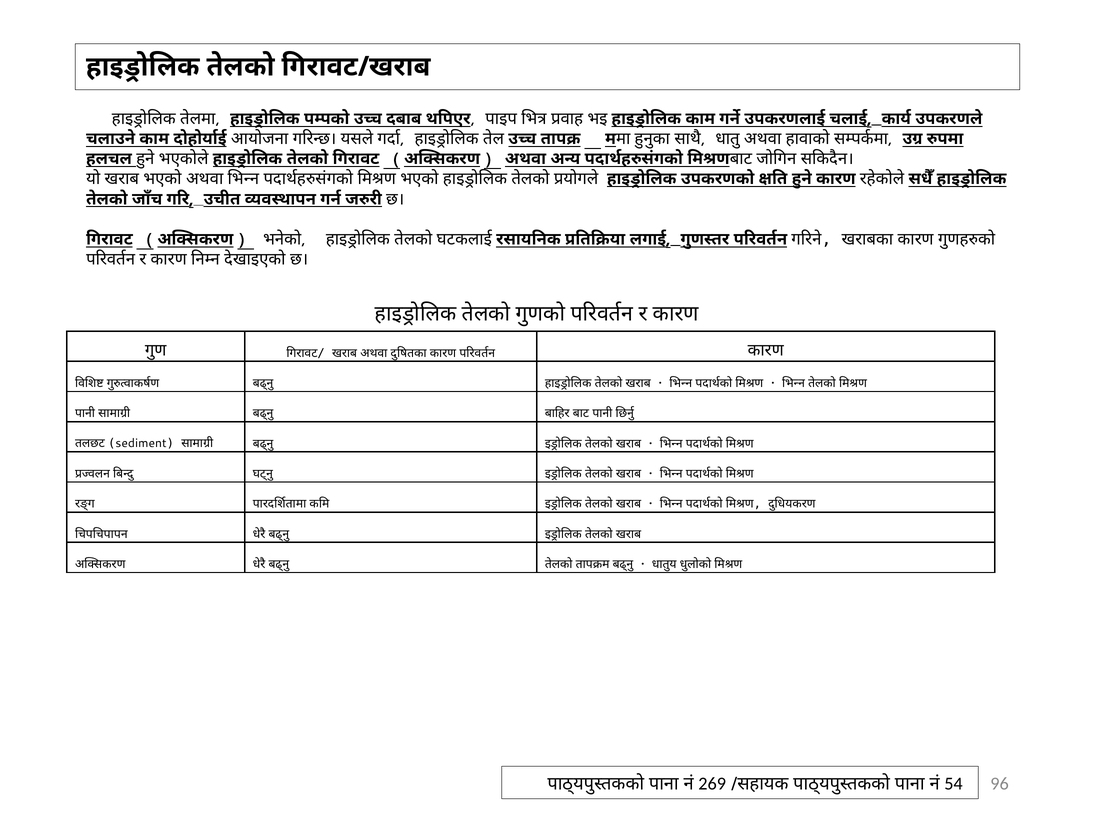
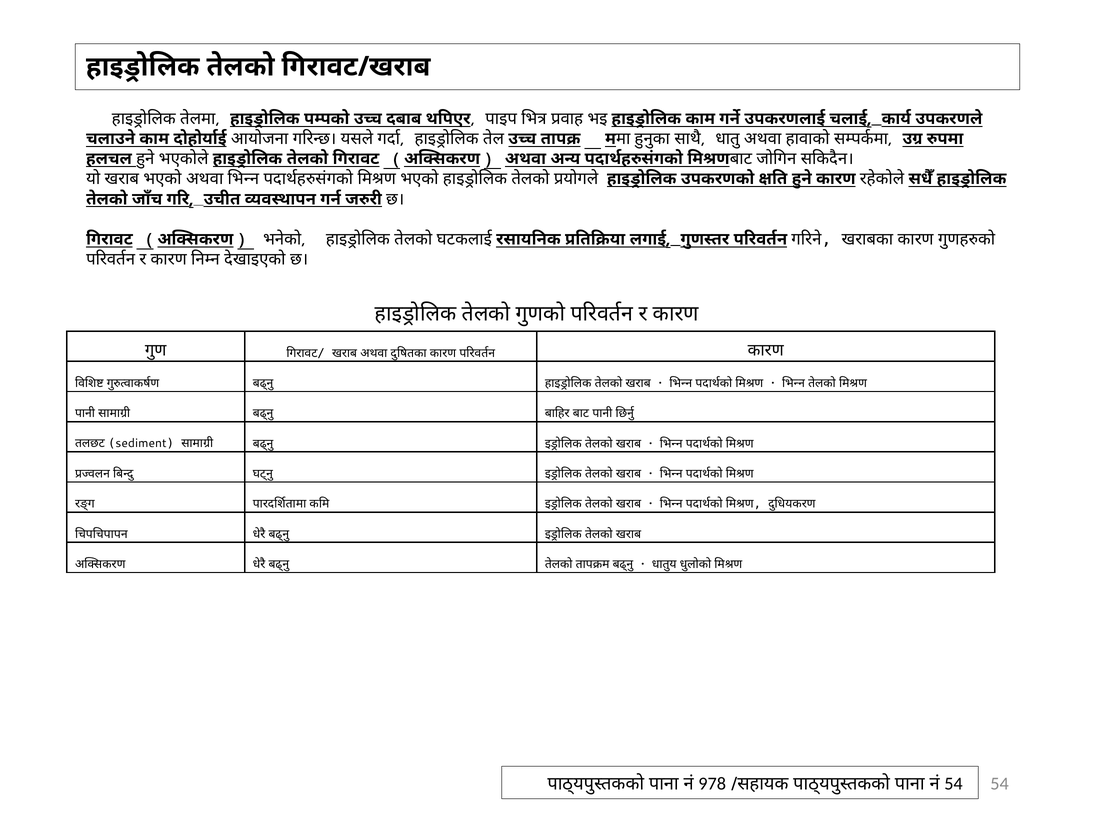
269: 269 -> 978
54 96: 96 -> 54
